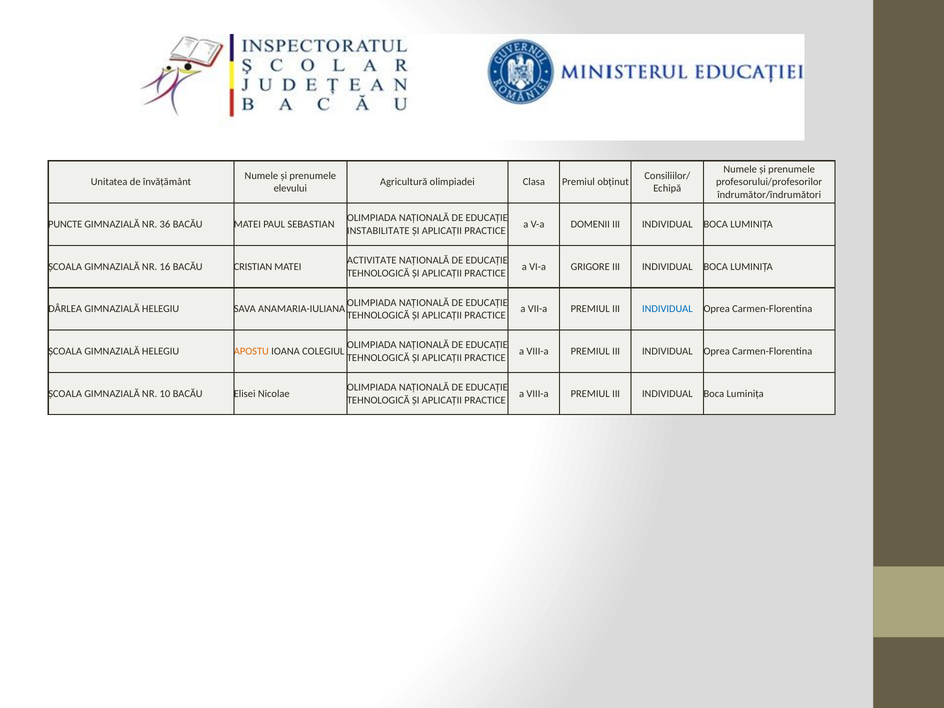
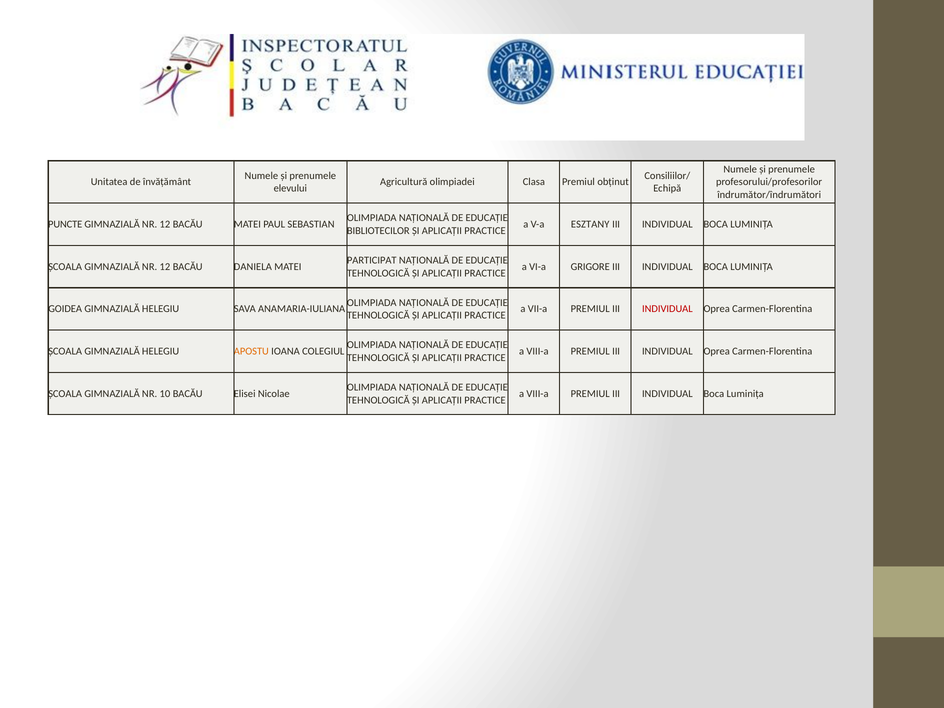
36 at (165, 224): 36 -> 12
DOMENII: DOMENII -> ESZTANY
INSTABILITATE: INSTABILITATE -> BIBLIOTECILOR
ACTIVITATE: ACTIVITATE -> PARTICIPAT
ȘCOALA GIMNAZIALĂ NR 16: 16 -> 12
CRISTIAN: CRISTIAN -> DANIELA
DÂRLEA: DÂRLEA -> GOIDEA
INDIVIDUAL at (667, 309) colour: blue -> red
